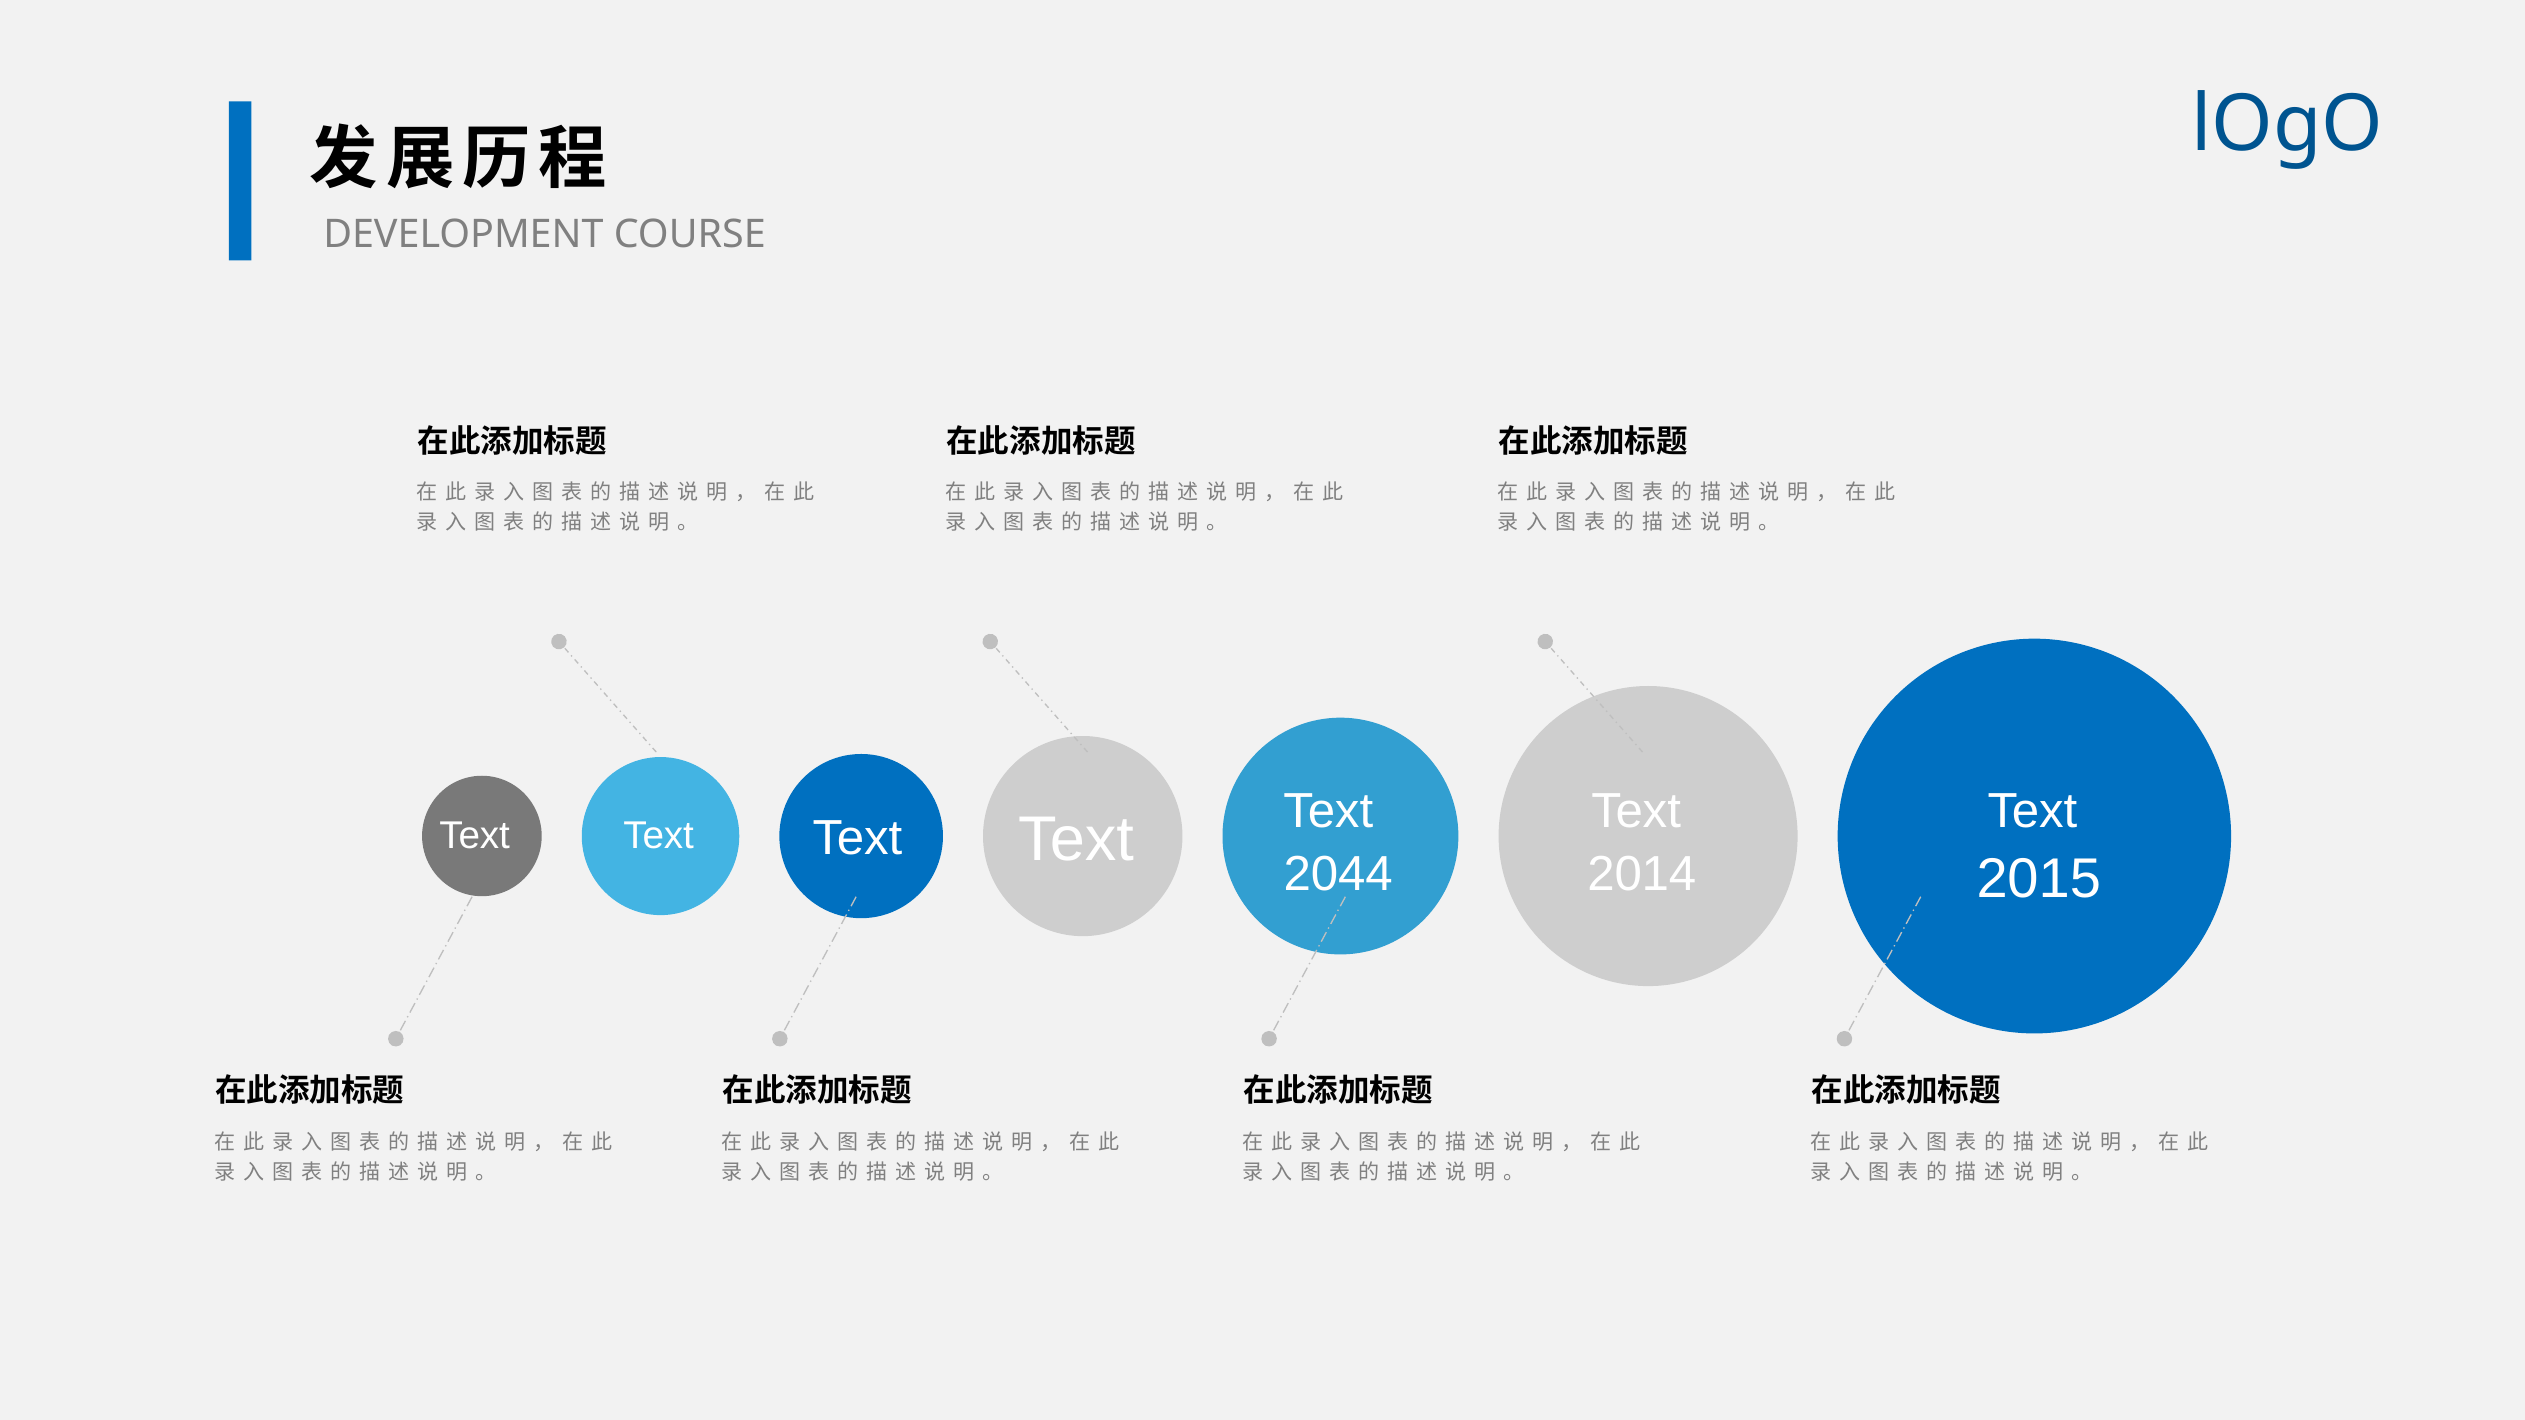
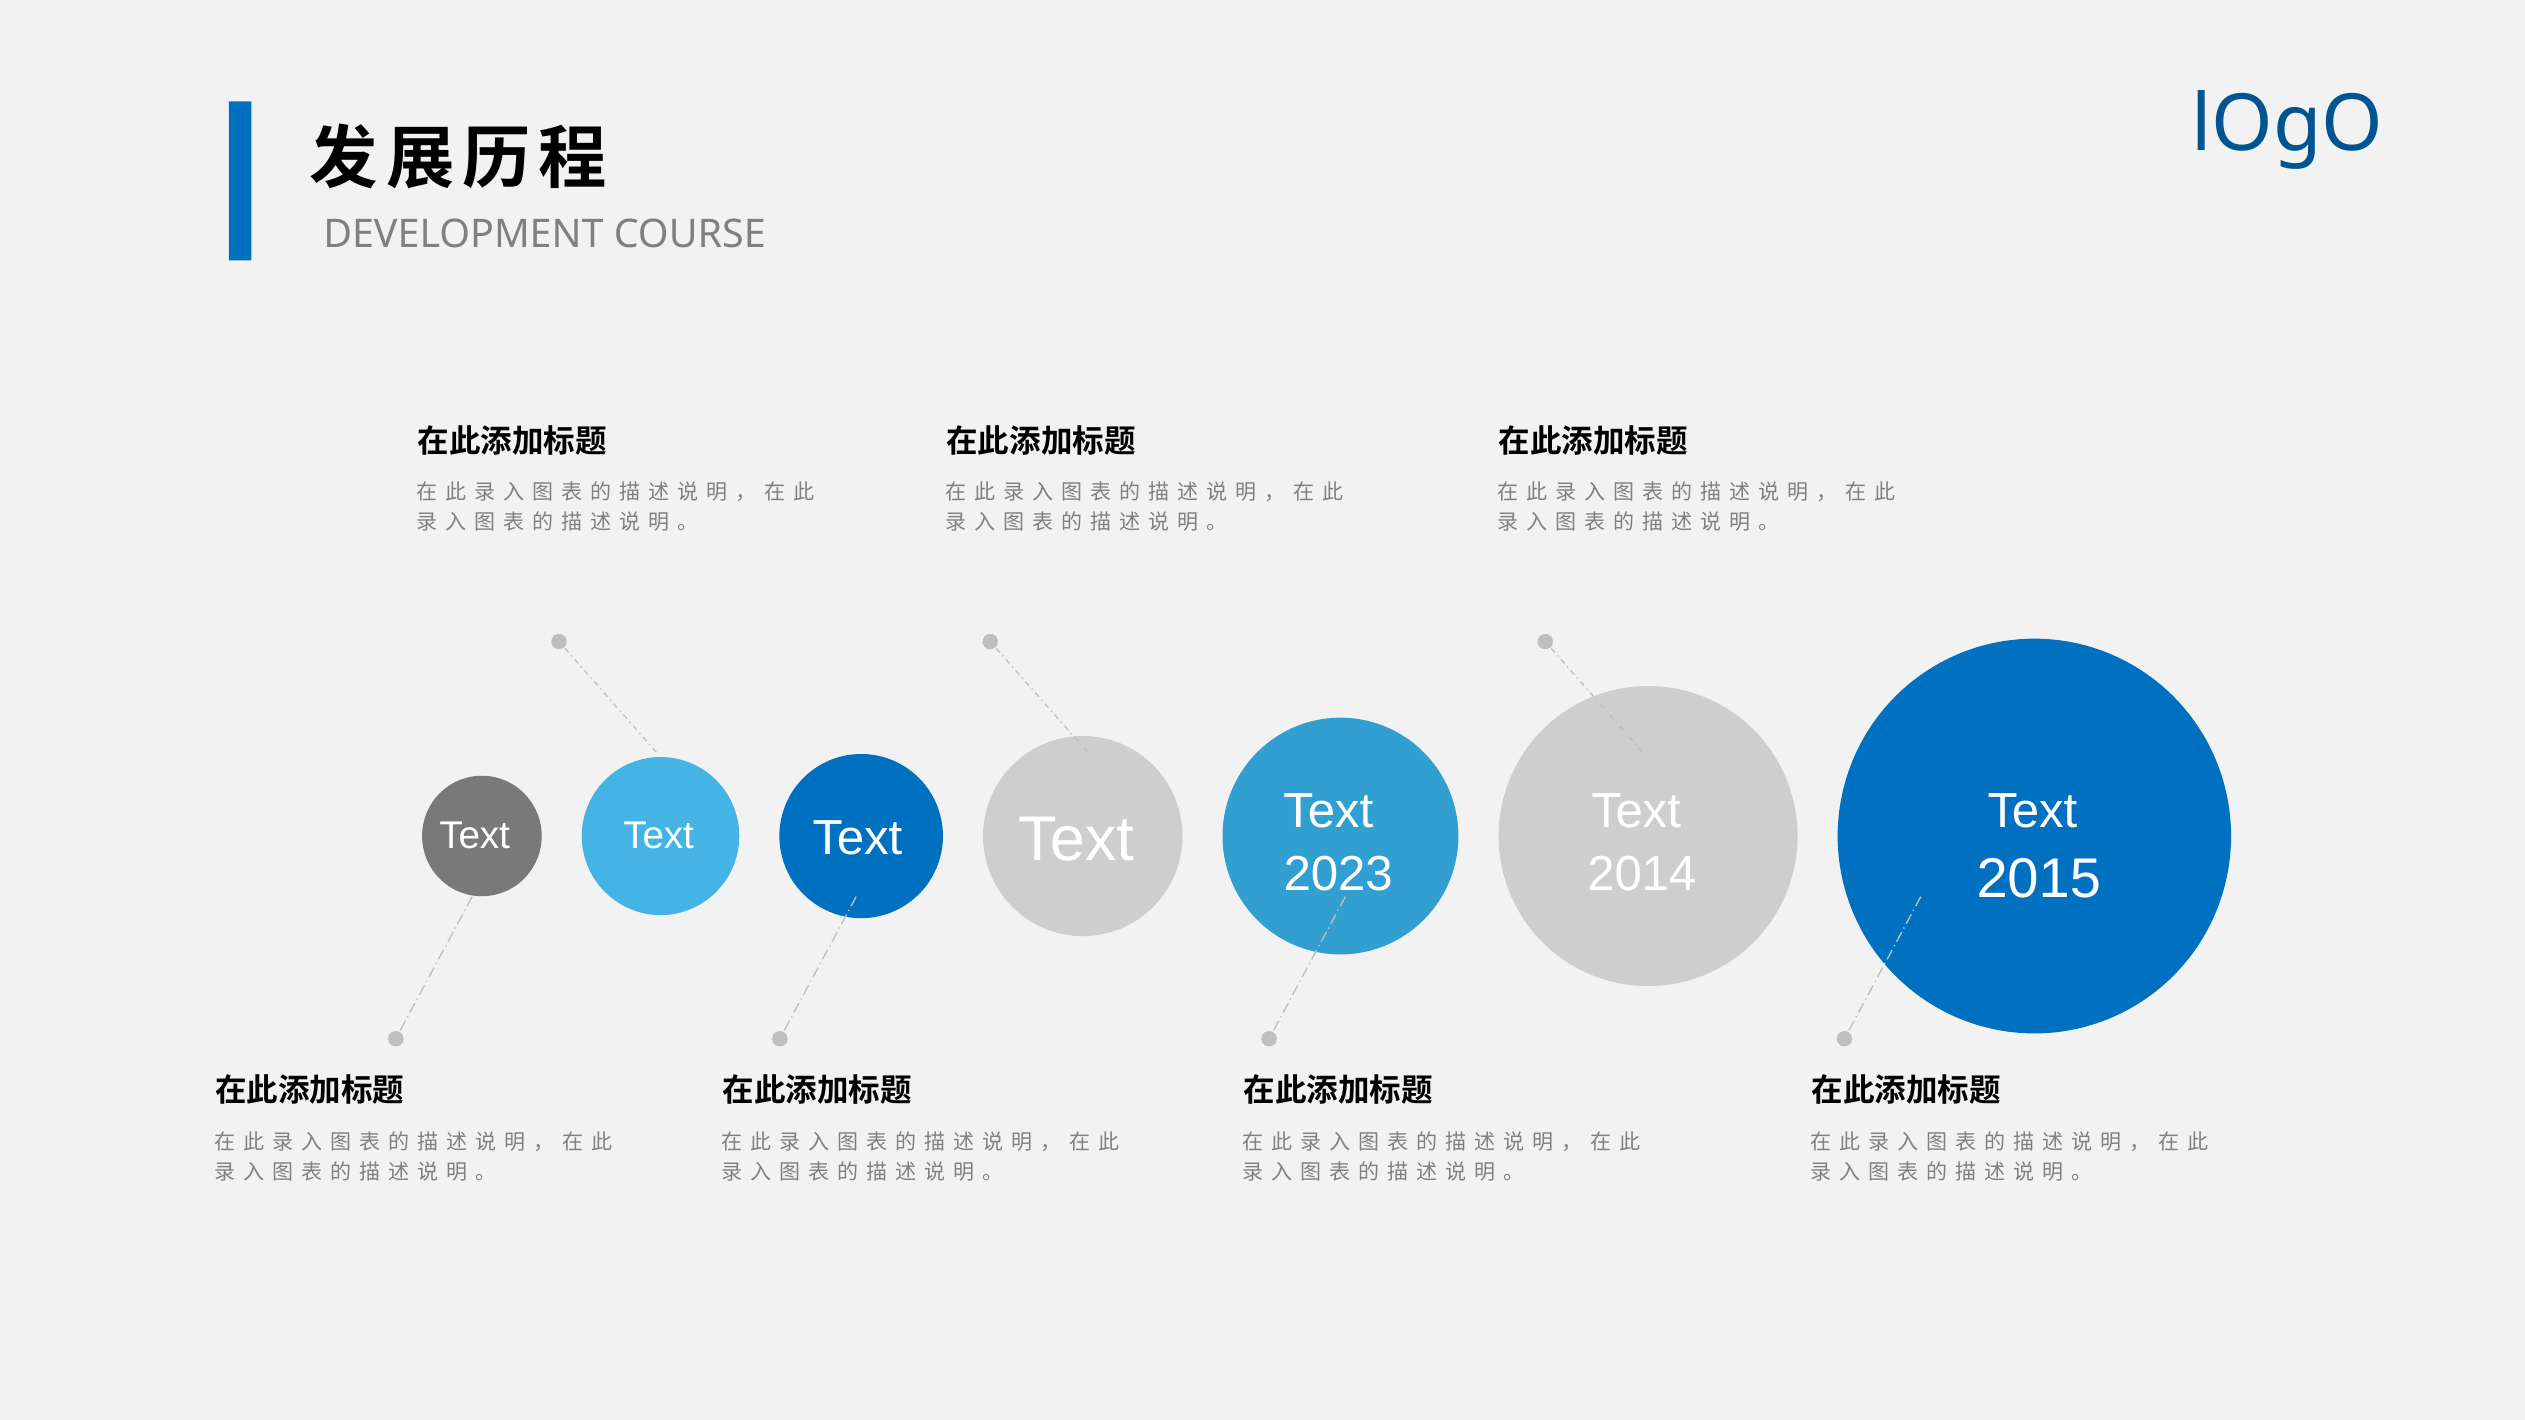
2044: 2044 -> 2023
